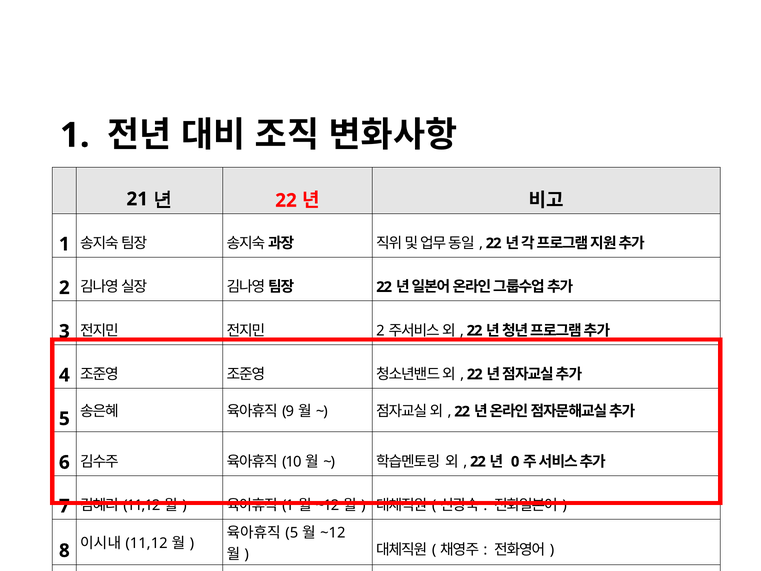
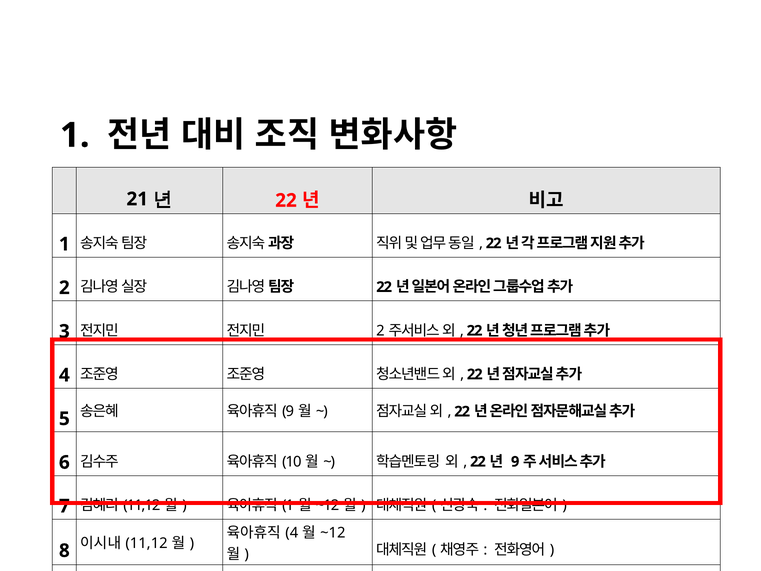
0 at (515, 462): 0 -> 9
5 at (292, 532): 5 -> 4
